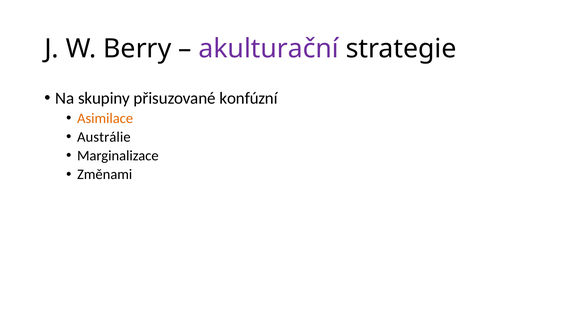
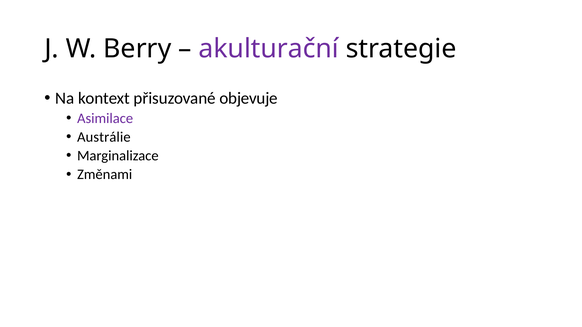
skupiny: skupiny -> kontext
konfúzní: konfúzní -> objevuje
Asimilace colour: orange -> purple
